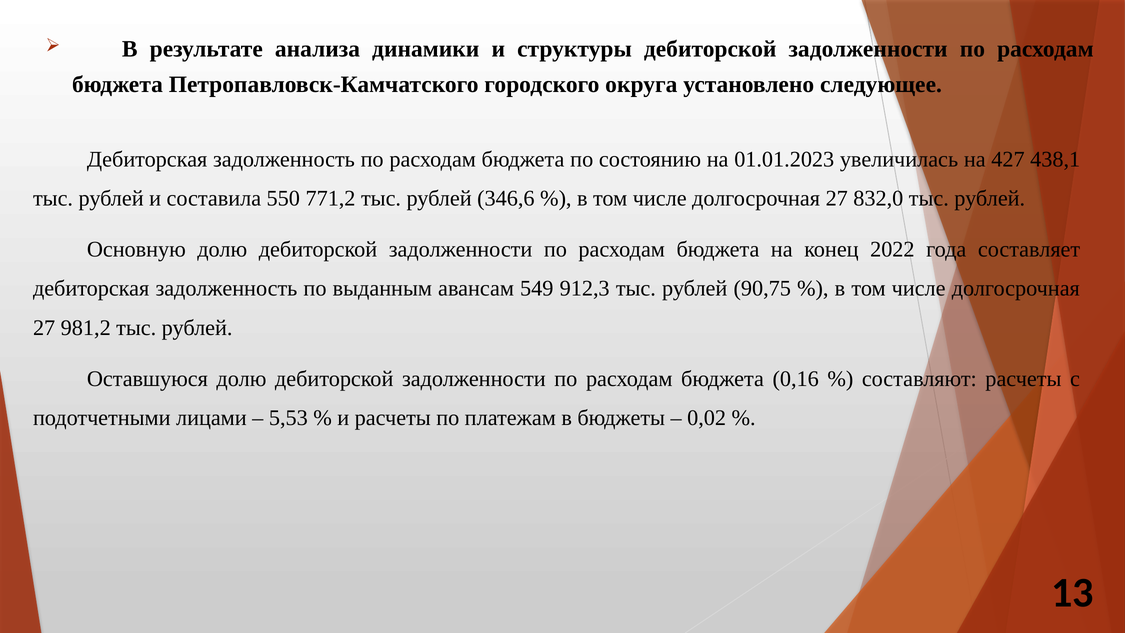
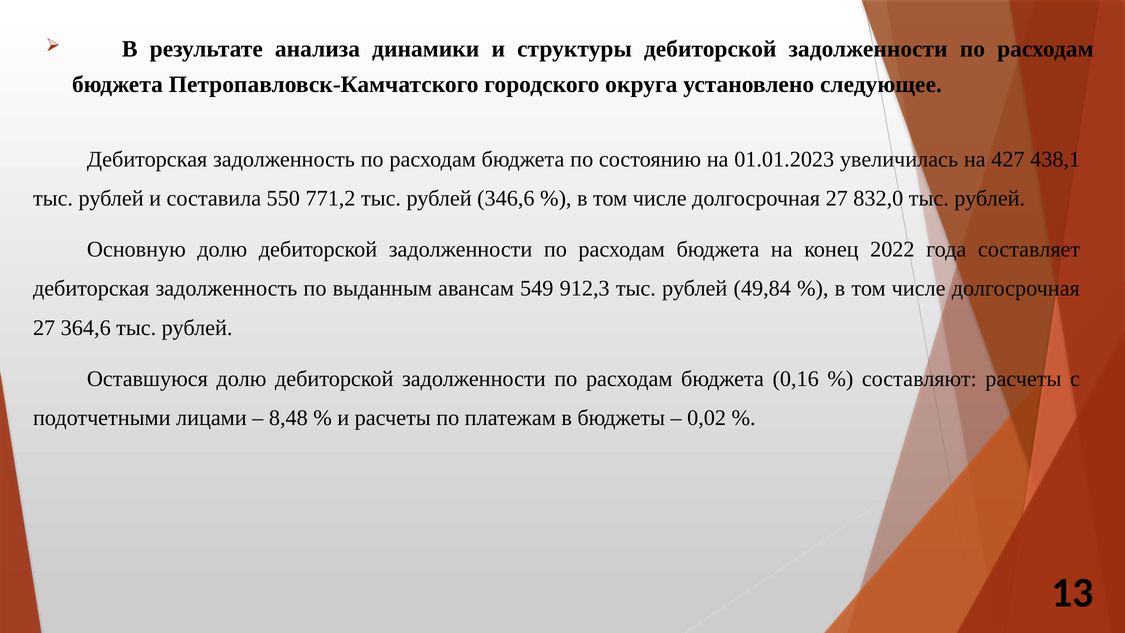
90,75: 90,75 -> 49,84
981,2: 981,2 -> 364,6
5,53: 5,53 -> 8,48
